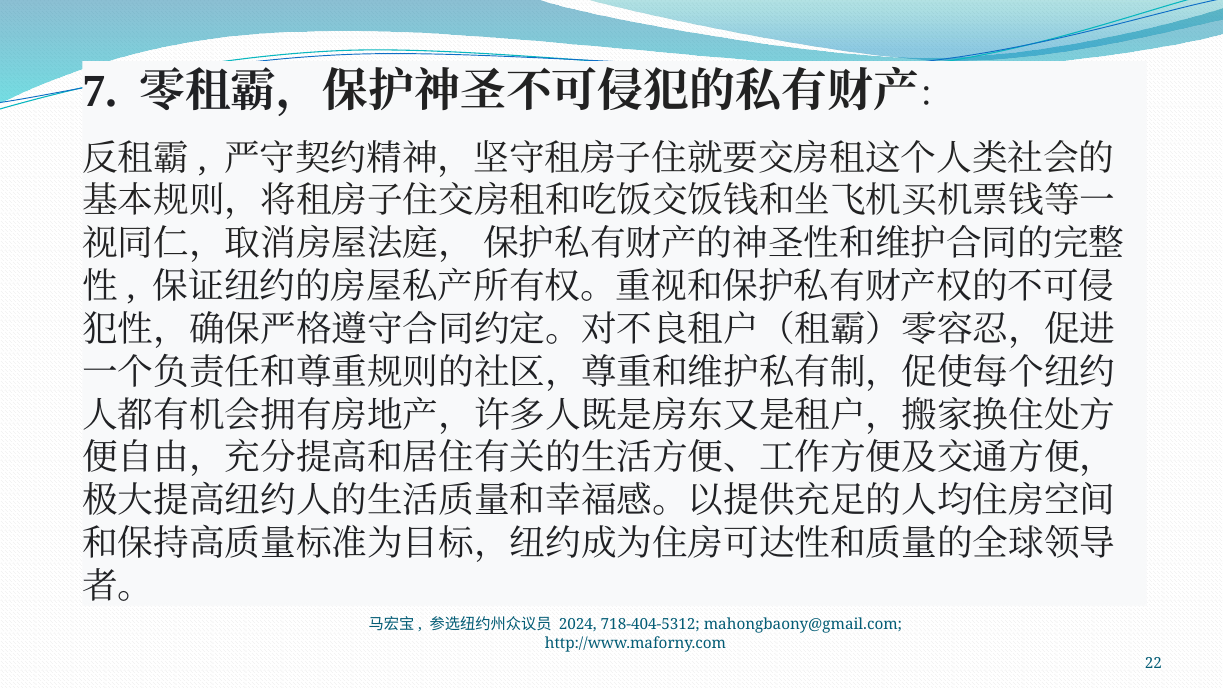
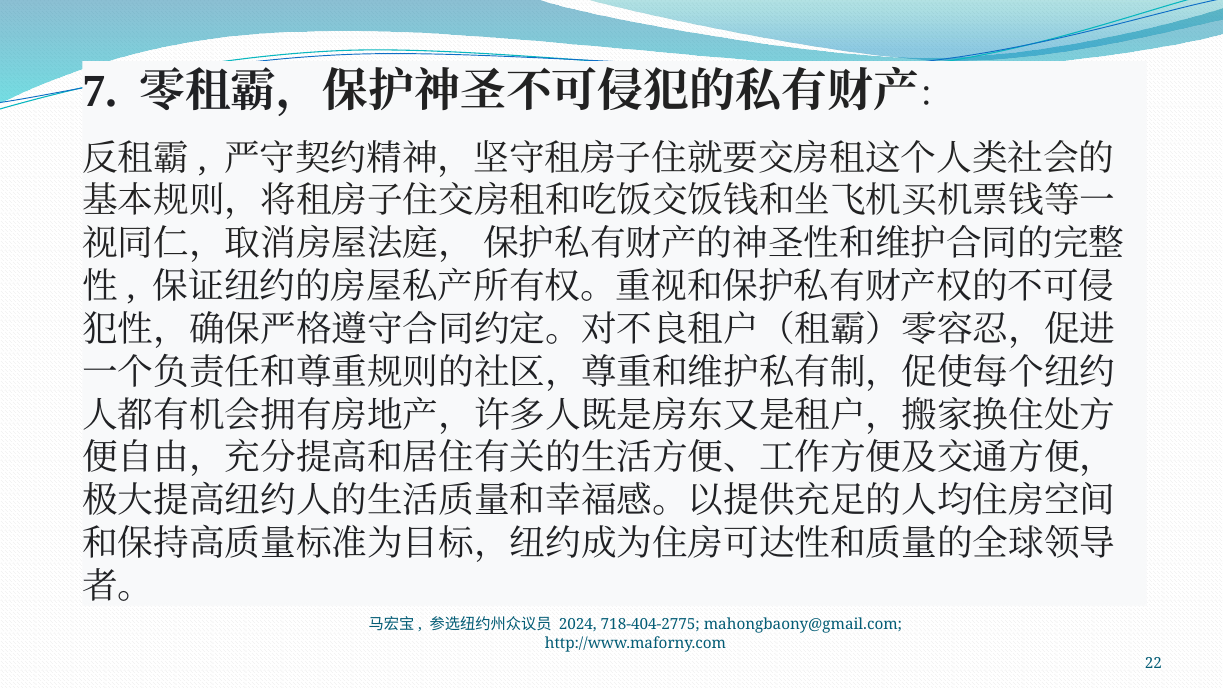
718-404-5312: 718-404-5312 -> 718-404-2775
